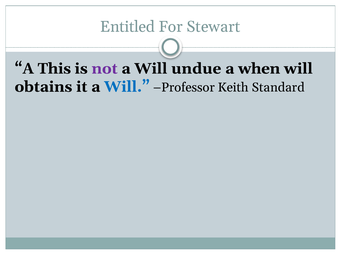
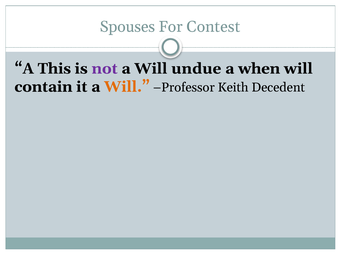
Entitled: Entitled -> Spouses
Stewart: Stewart -> Contest
obtains: obtains -> contain
Will at (127, 87) colour: blue -> orange
Standard: Standard -> Decedent
